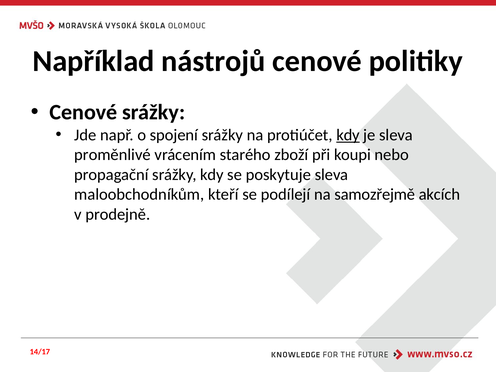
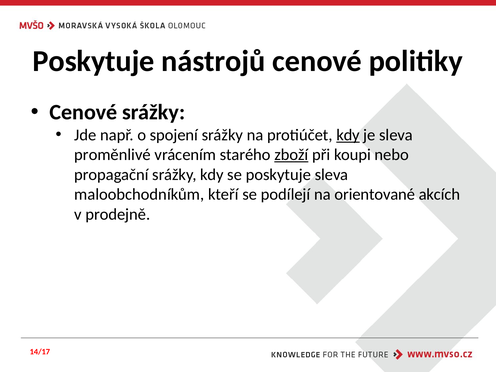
Například at (94, 61): Například -> Poskytuje
zboží underline: none -> present
samozřejmě: samozřejmě -> orientované
